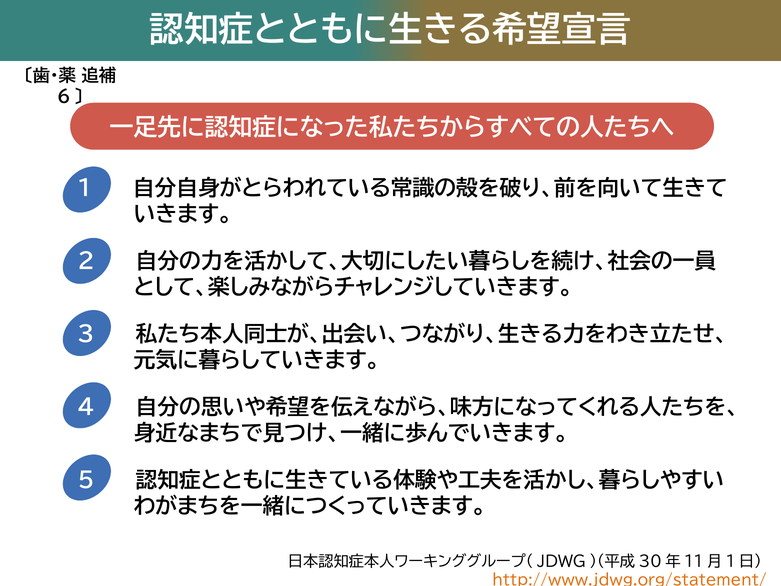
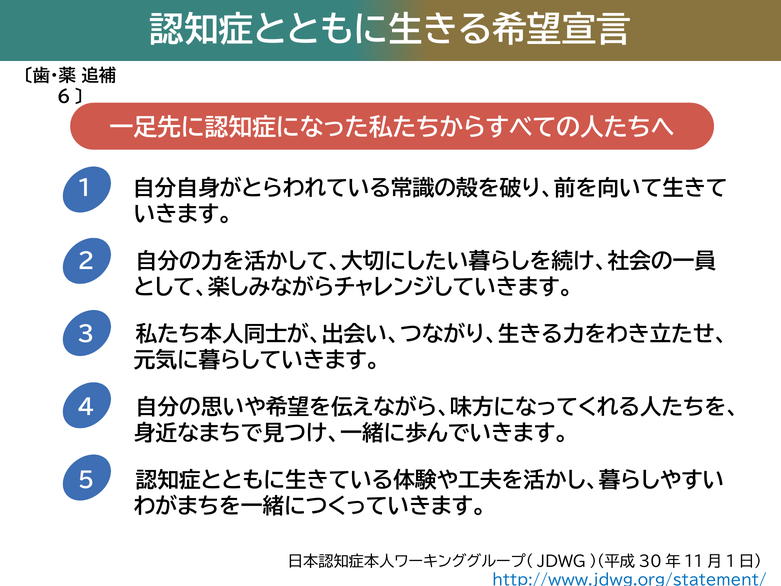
http://www.jdwg.org/statement/ colour: orange -> blue
